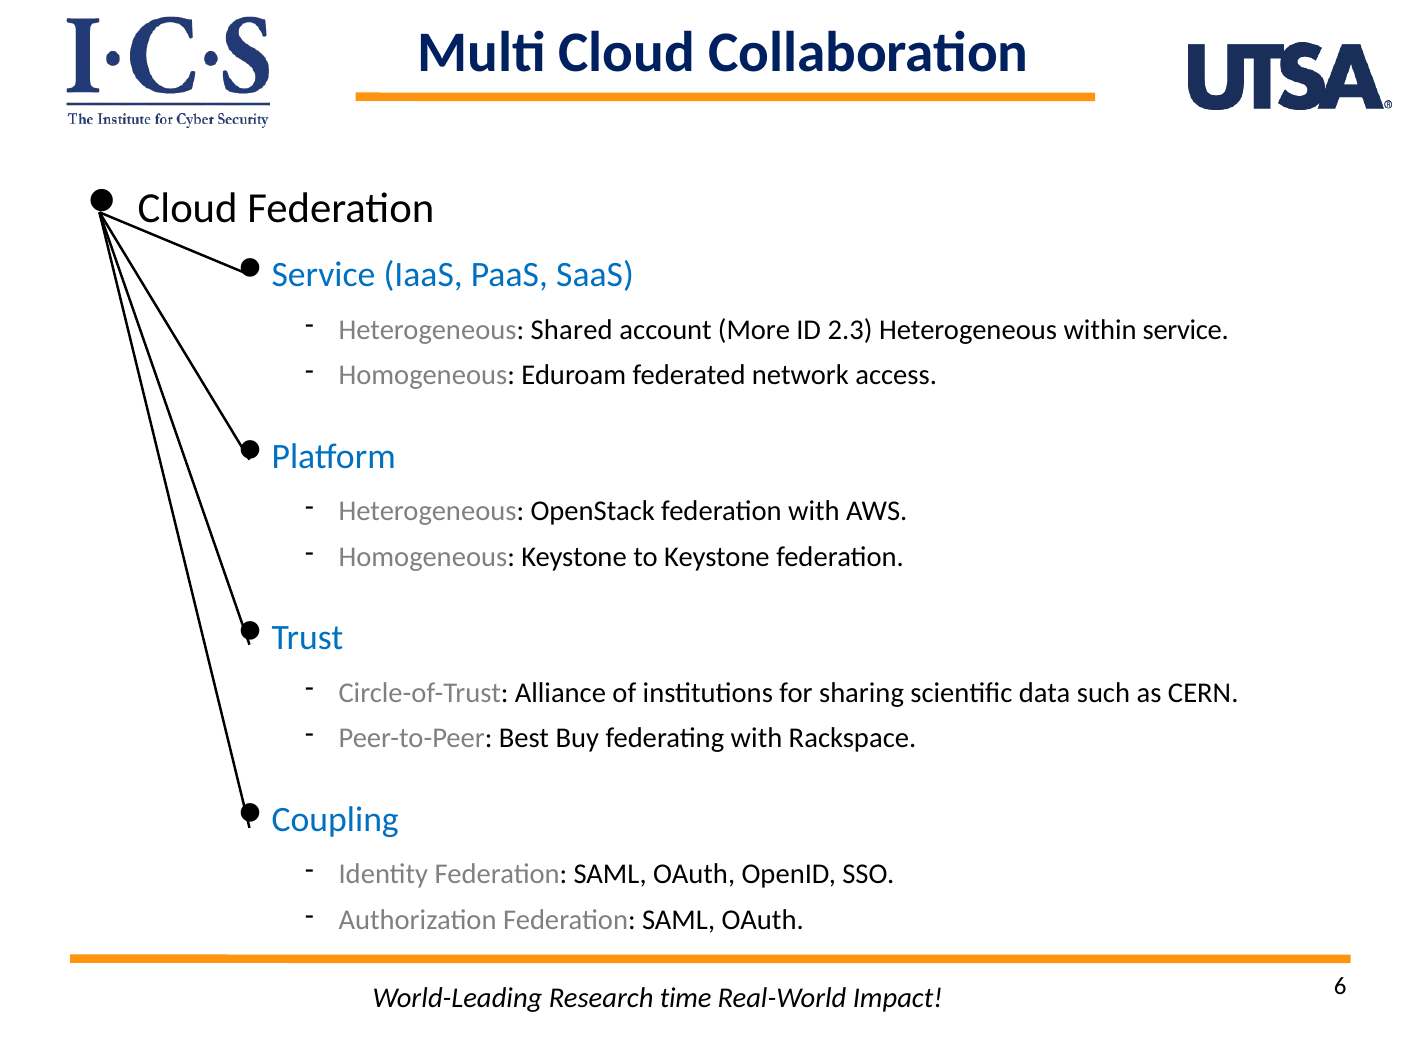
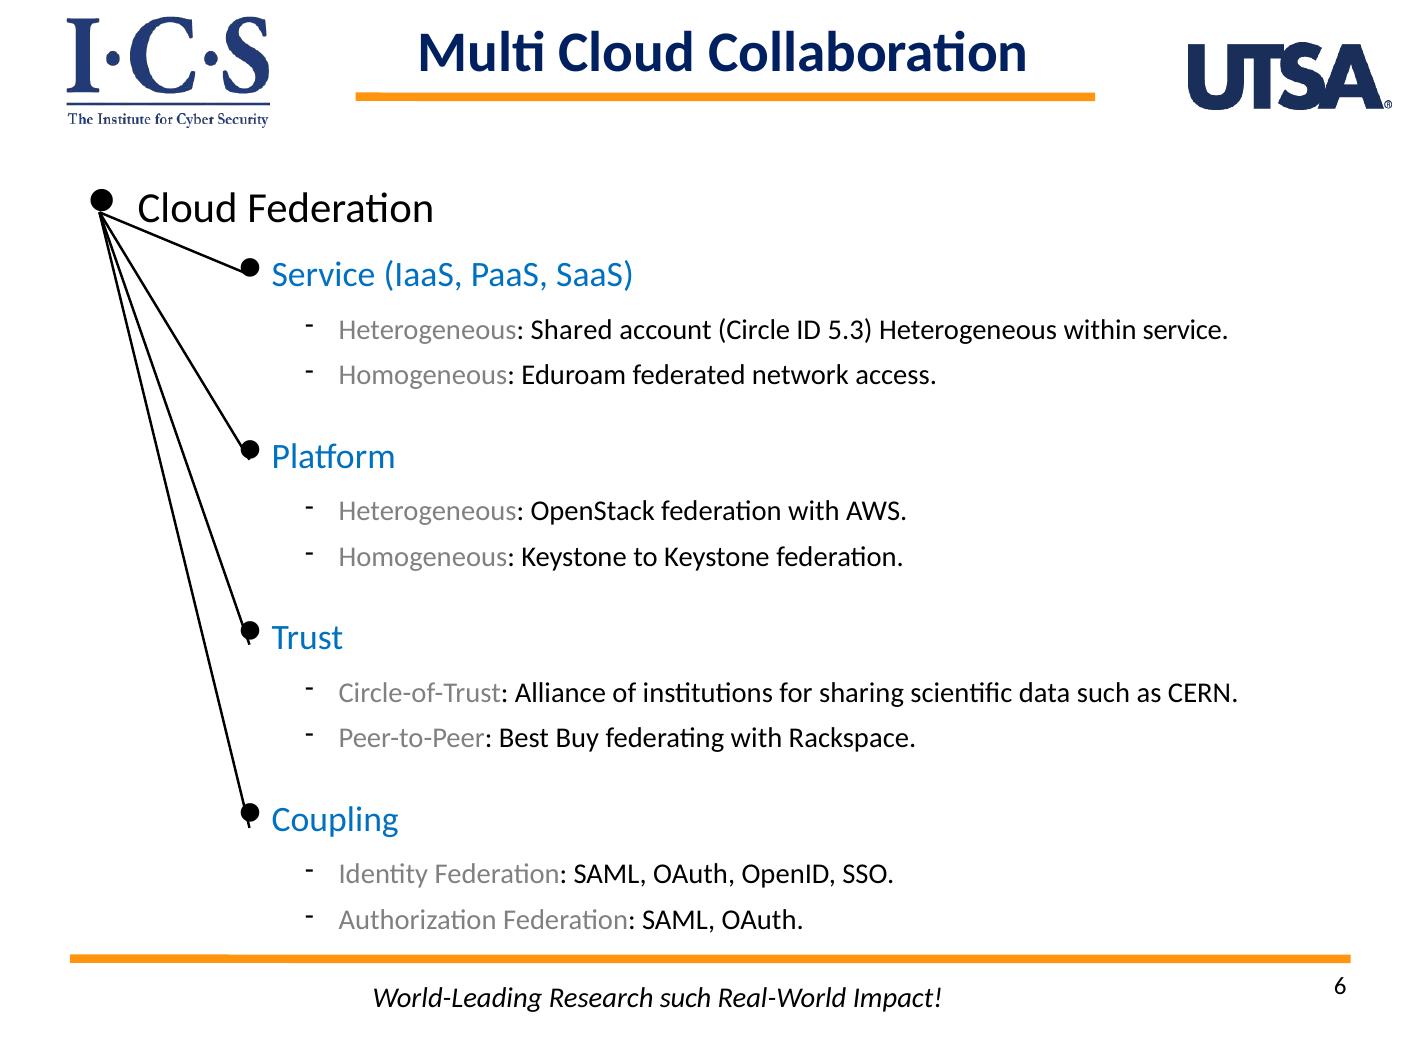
More: More -> Circle
2.3: 2.3 -> 5.3
Research time: time -> such
